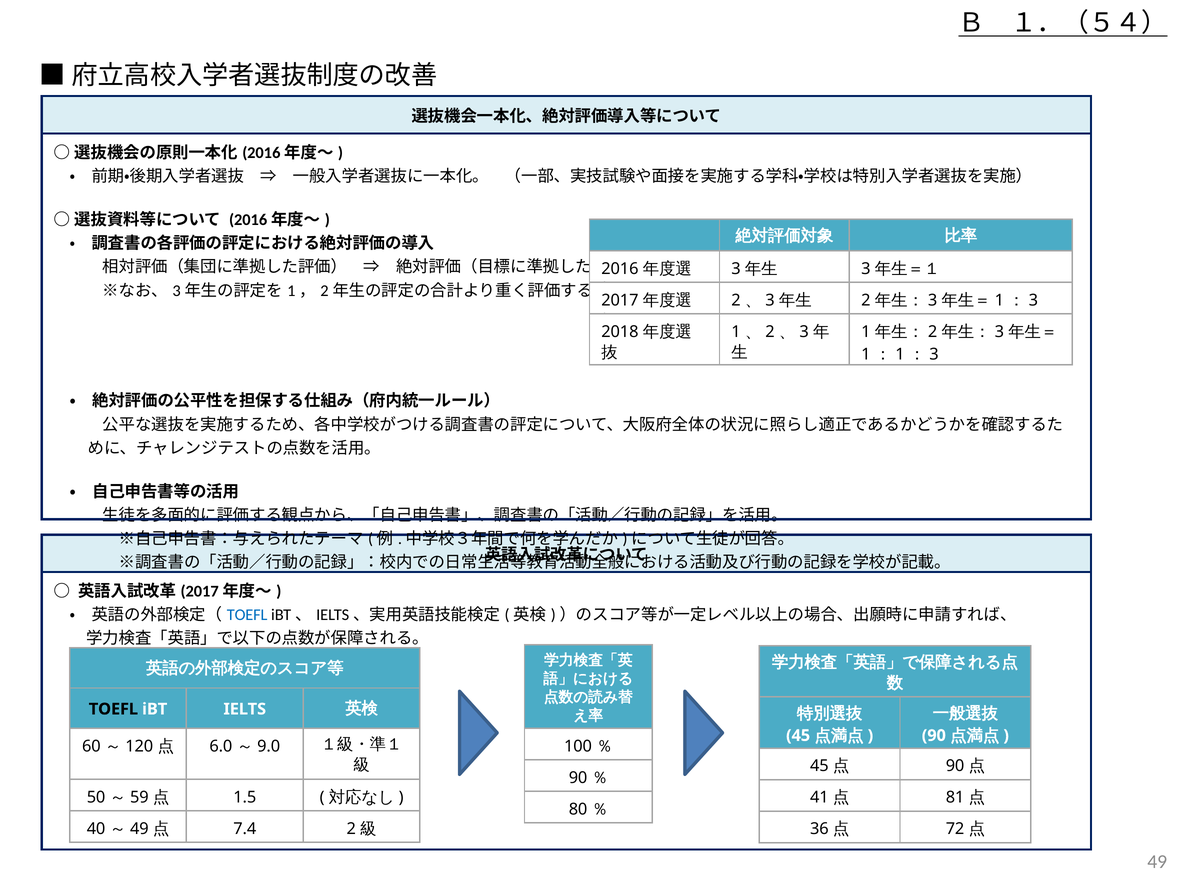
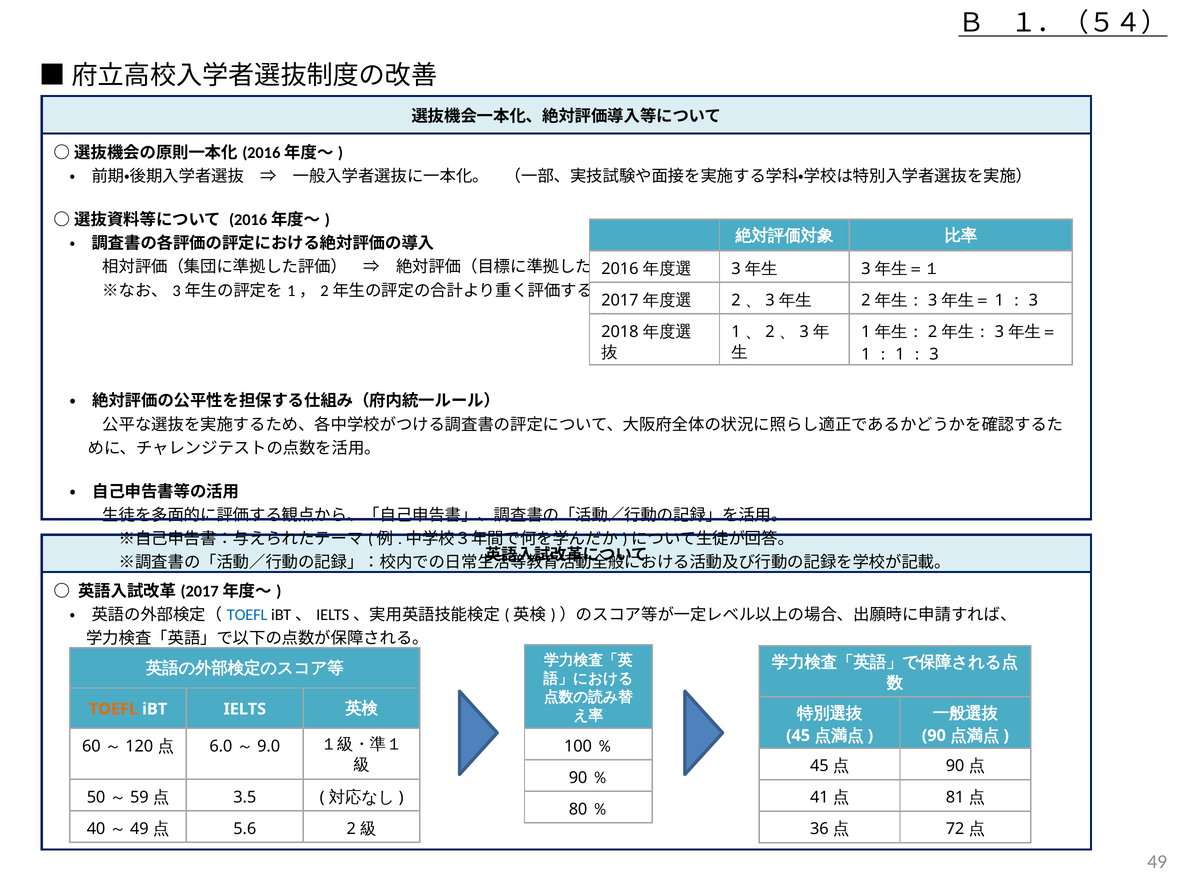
TOEFL at (113, 709) colour: black -> orange
1.5: 1.5 -> 3.5
7.4: 7.4 -> 5.6
